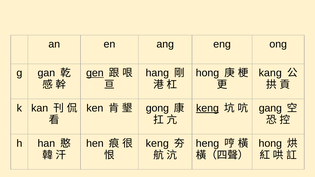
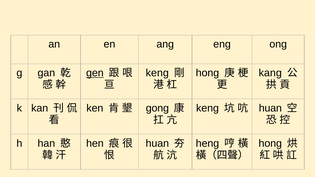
hang at (157, 73): hang -> keng
keng at (207, 108) underline: present -> none
gang at (270, 108): gang -> huan
keng at (157, 144): keng -> huan
